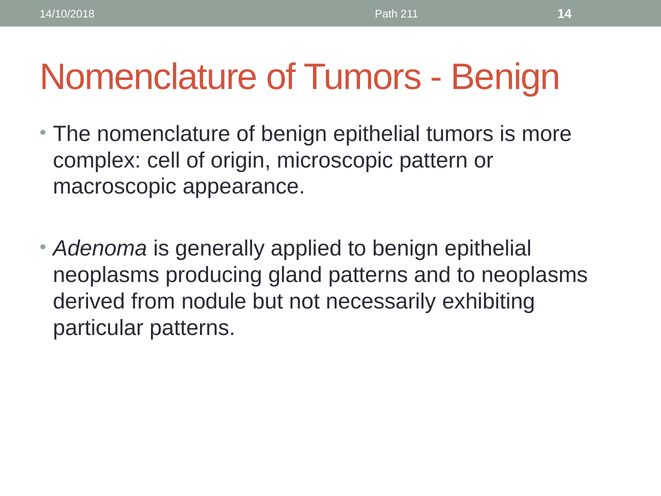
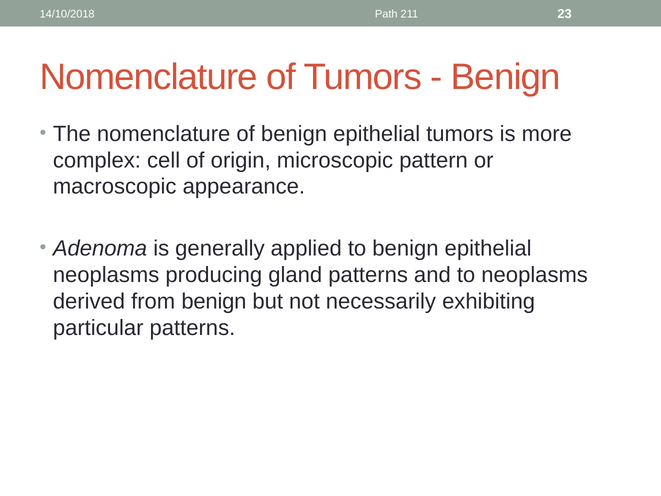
14: 14 -> 23
from nodule: nodule -> benign
